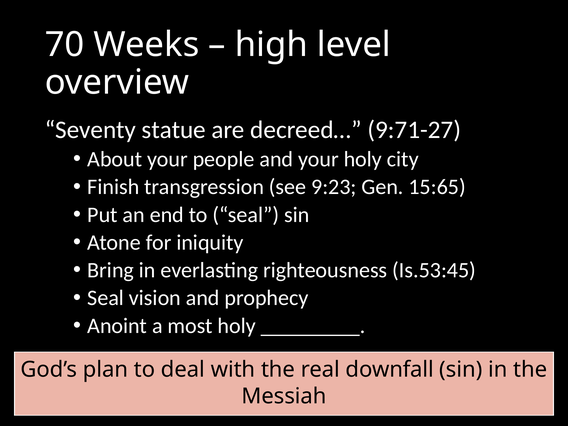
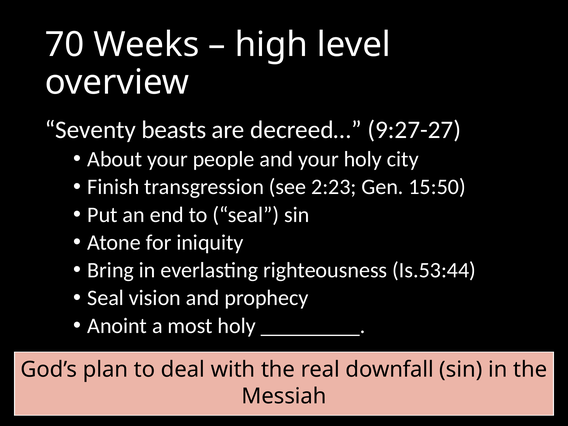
statue: statue -> beasts
9:71-27: 9:71-27 -> 9:27-27
9:23: 9:23 -> 2:23
15:65: 15:65 -> 15:50
Is.53:45: Is.53:45 -> Is.53:44
